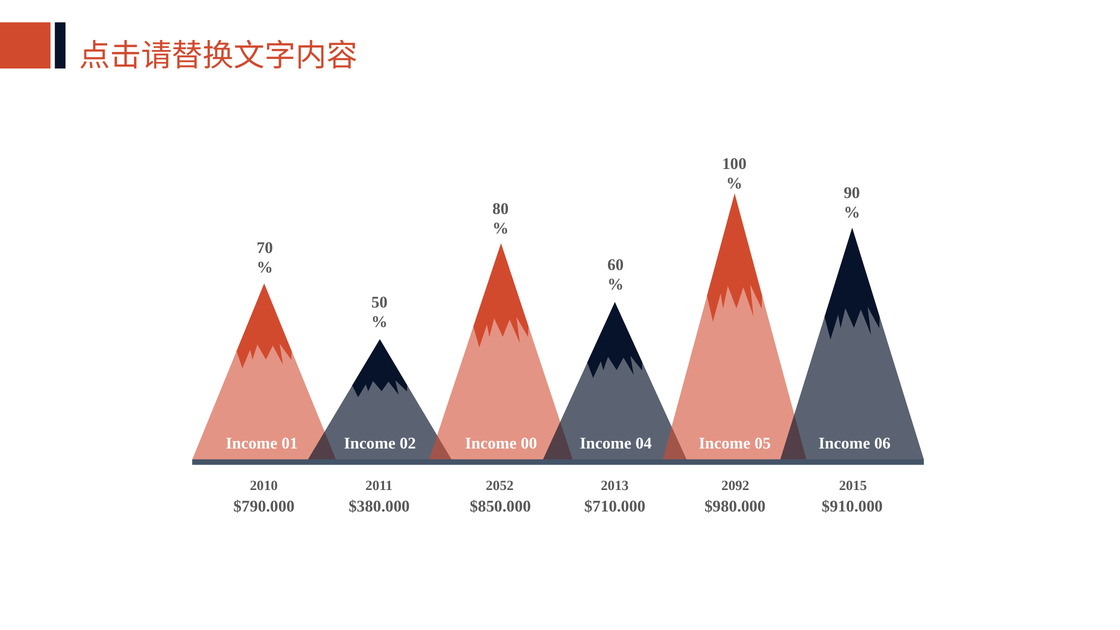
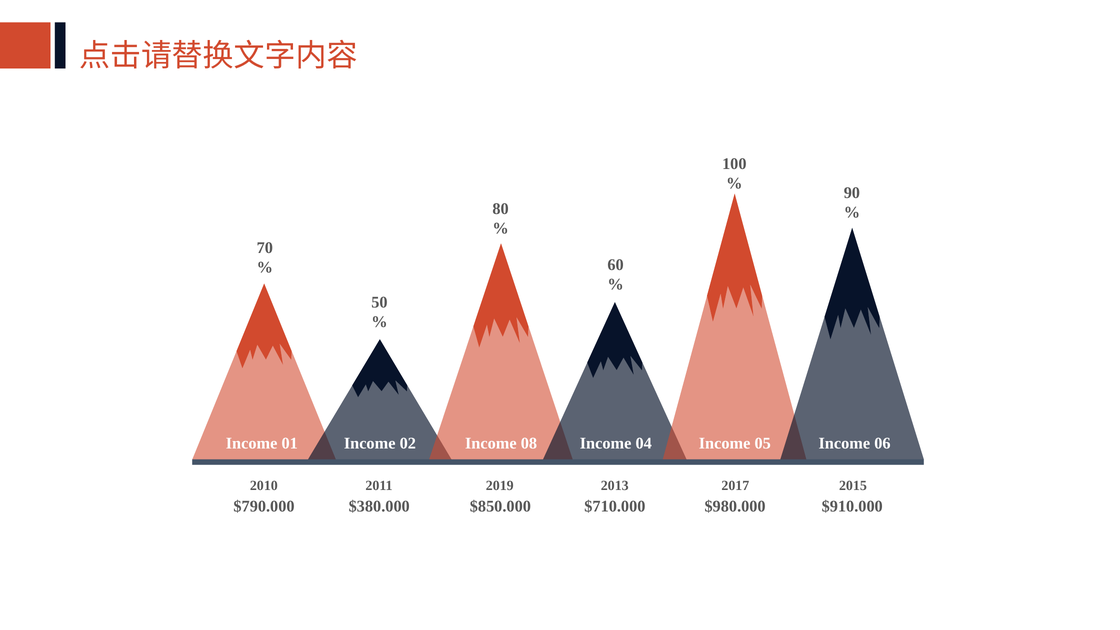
00: 00 -> 08
2052: 2052 -> 2019
2092: 2092 -> 2017
